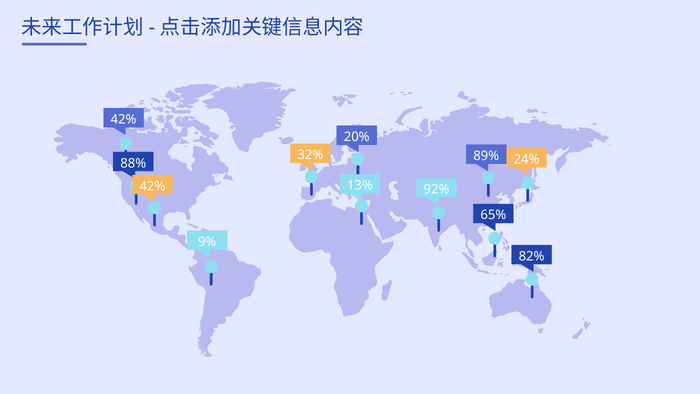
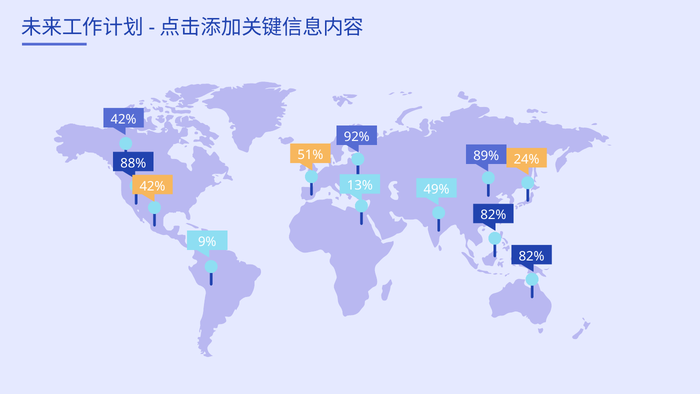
20%: 20% -> 92%
32%: 32% -> 51%
92%: 92% -> 49%
65% at (493, 215): 65% -> 82%
